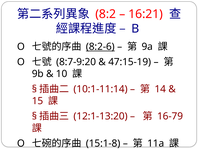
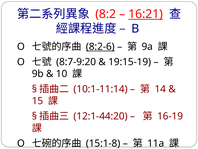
16:21 underline: none -> present
47:15-19: 47:15-19 -> 19:15-19
12:1-13:20: 12:1-13:20 -> 12:1-44:20
16-79: 16-79 -> 16-19
